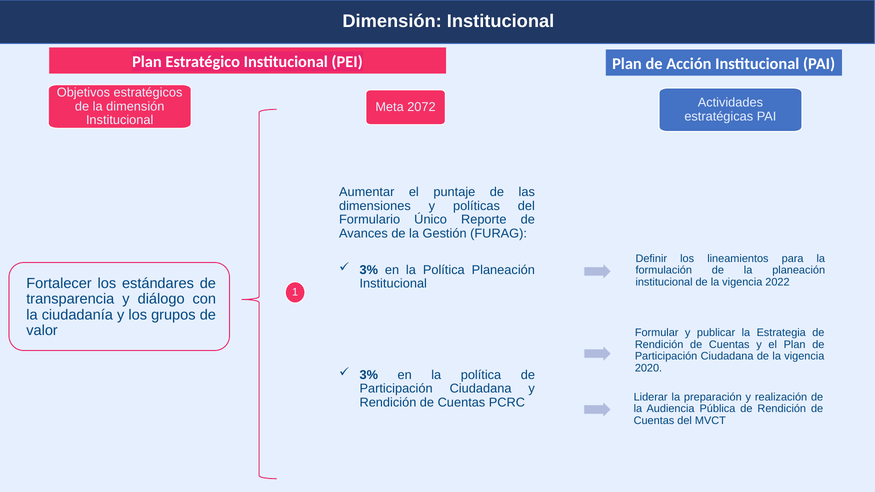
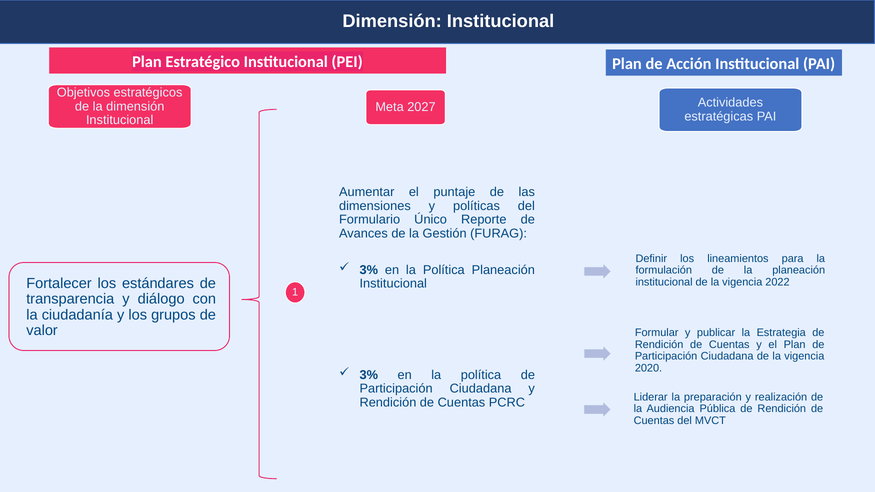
2072: 2072 -> 2027
